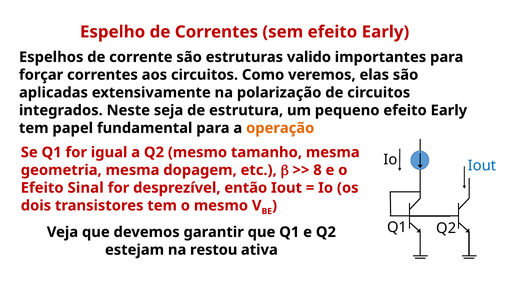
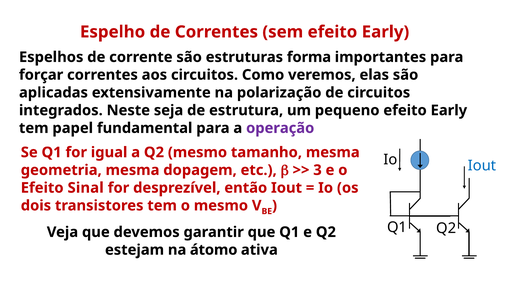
valido: valido -> forma
operação colour: orange -> purple
8: 8 -> 3
restou: restou -> átomo
